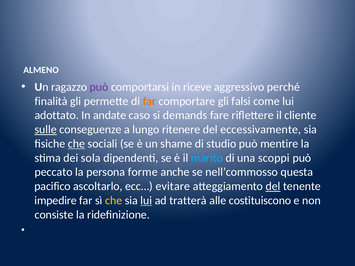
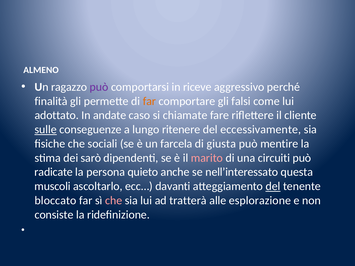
demands: demands -> chiamate
che at (77, 144) underline: present -> none
shame: shame -> farcela
studio: studio -> giusta
sola: sola -> sarò
marito colour: light blue -> pink
scoppi: scoppi -> circuiti
peccato: peccato -> radicate
forme: forme -> quieto
nell’commosso: nell’commosso -> nell’interessato
pacifico: pacifico -> muscoli
evitare: evitare -> davanti
impedire: impedire -> bloccato
che at (114, 201) colour: yellow -> pink
lui at (146, 201) underline: present -> none
costituiscono: costituiscono -> esplorazione
